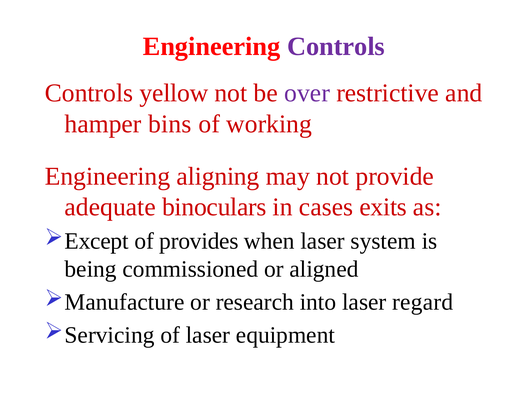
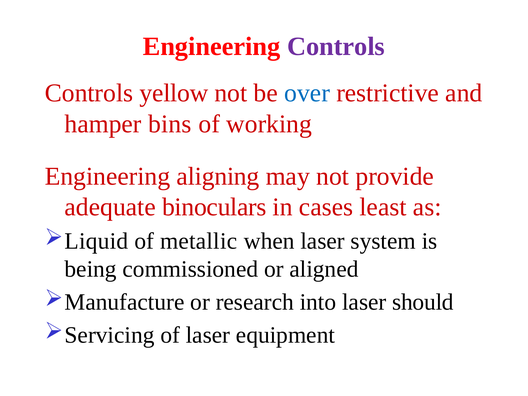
over colour: purple -> blue
exits: exits -> least
Except: Except -> Liquid
provides: provides -> metallic
regard: regard -> should
